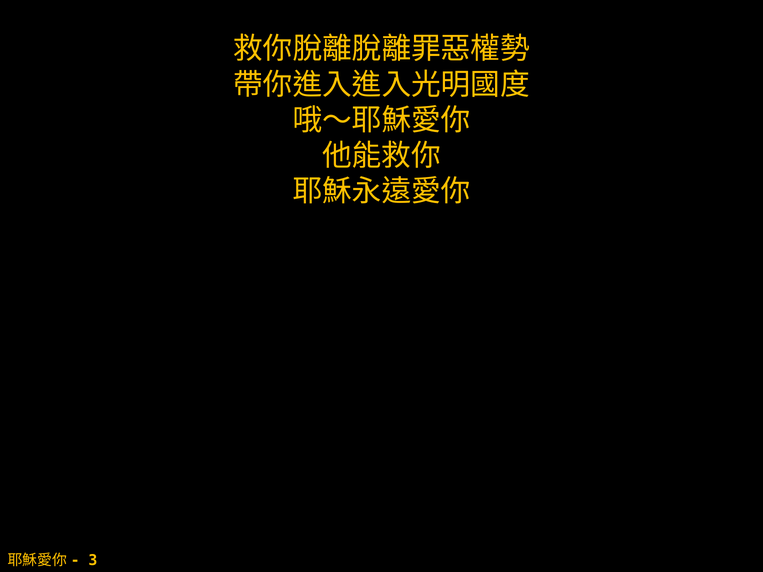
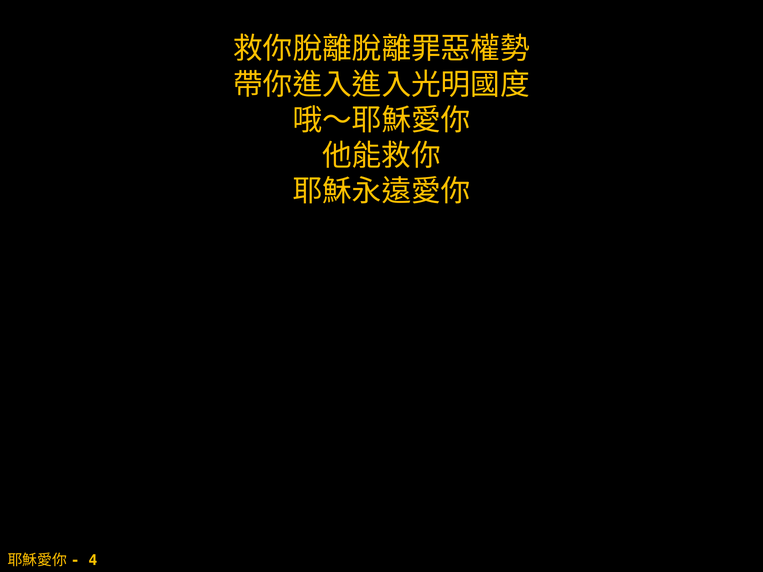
3: 3 -> 4
